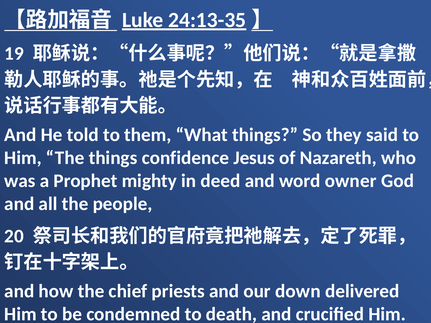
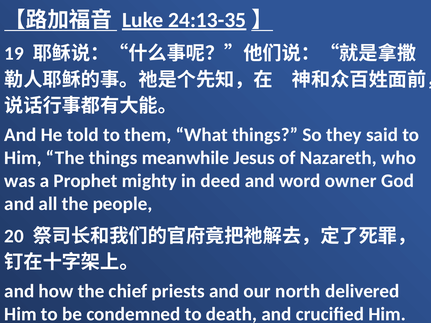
confidence: confidence -> meanwhile
down: down -> north
